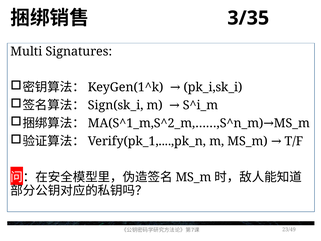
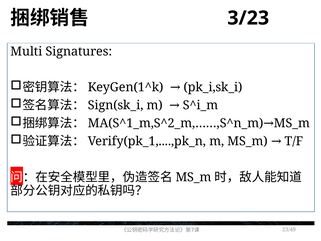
3/35: 3/35 -> 3/23
